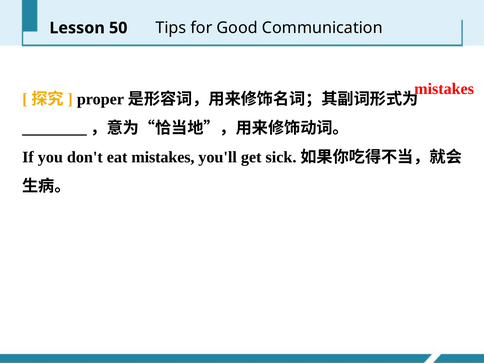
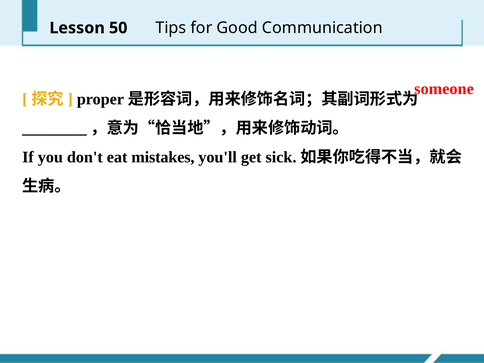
mistakes at (444, 89): mistakes -> someone
